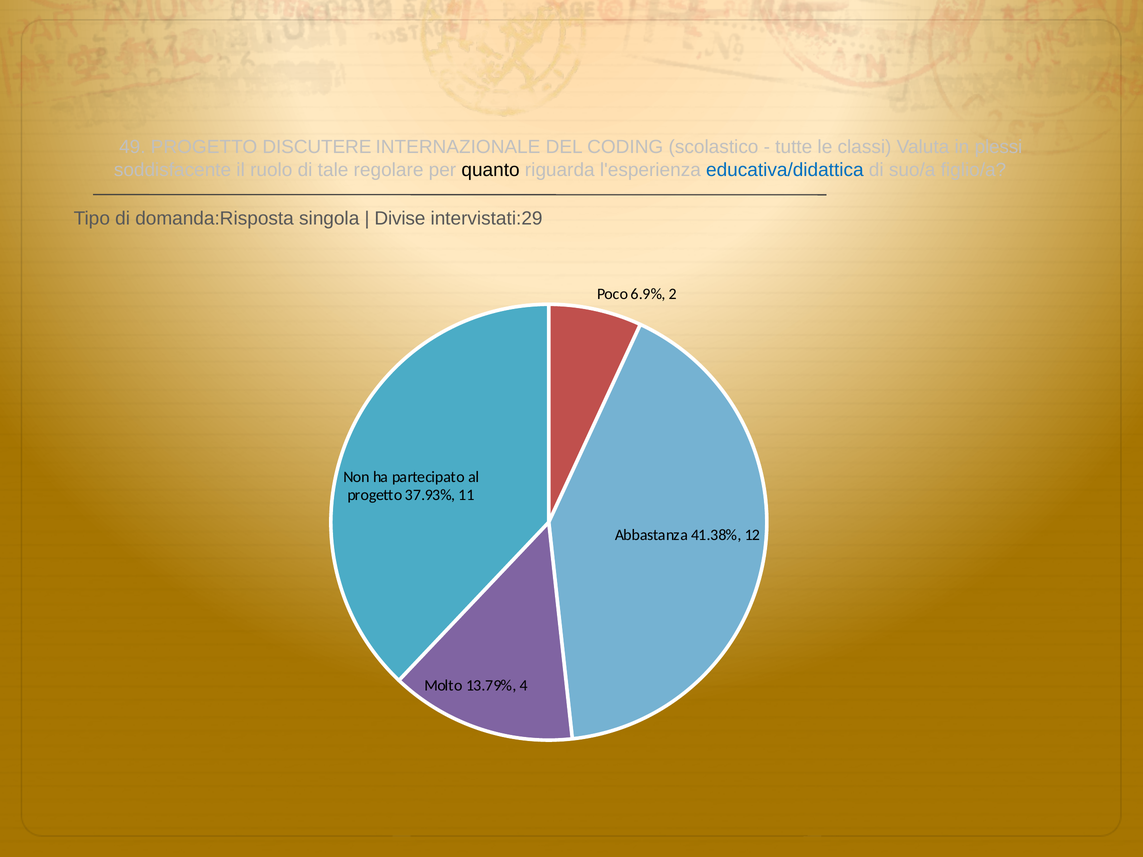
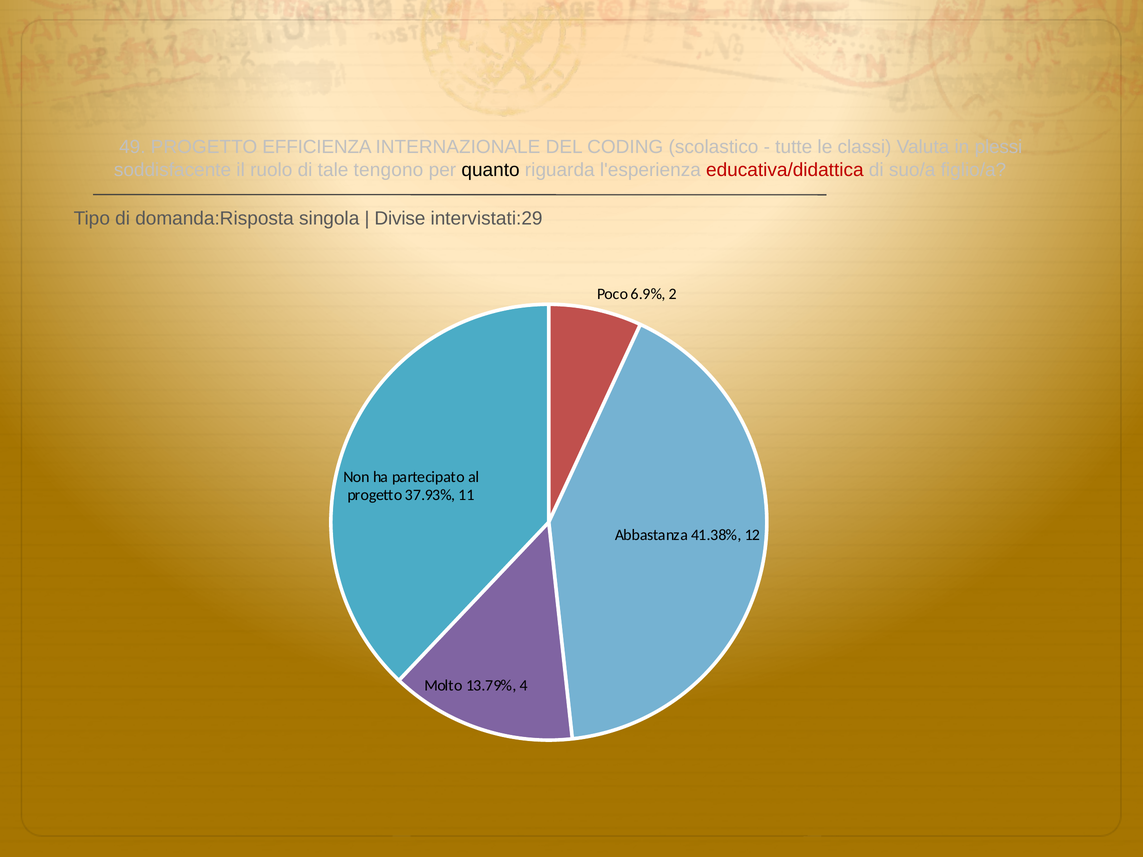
DISCUTERE: DISCUTERE -> EFFICIENZA
regolare: regolare -> tengono
educativa/didattica colour: blue -> red
